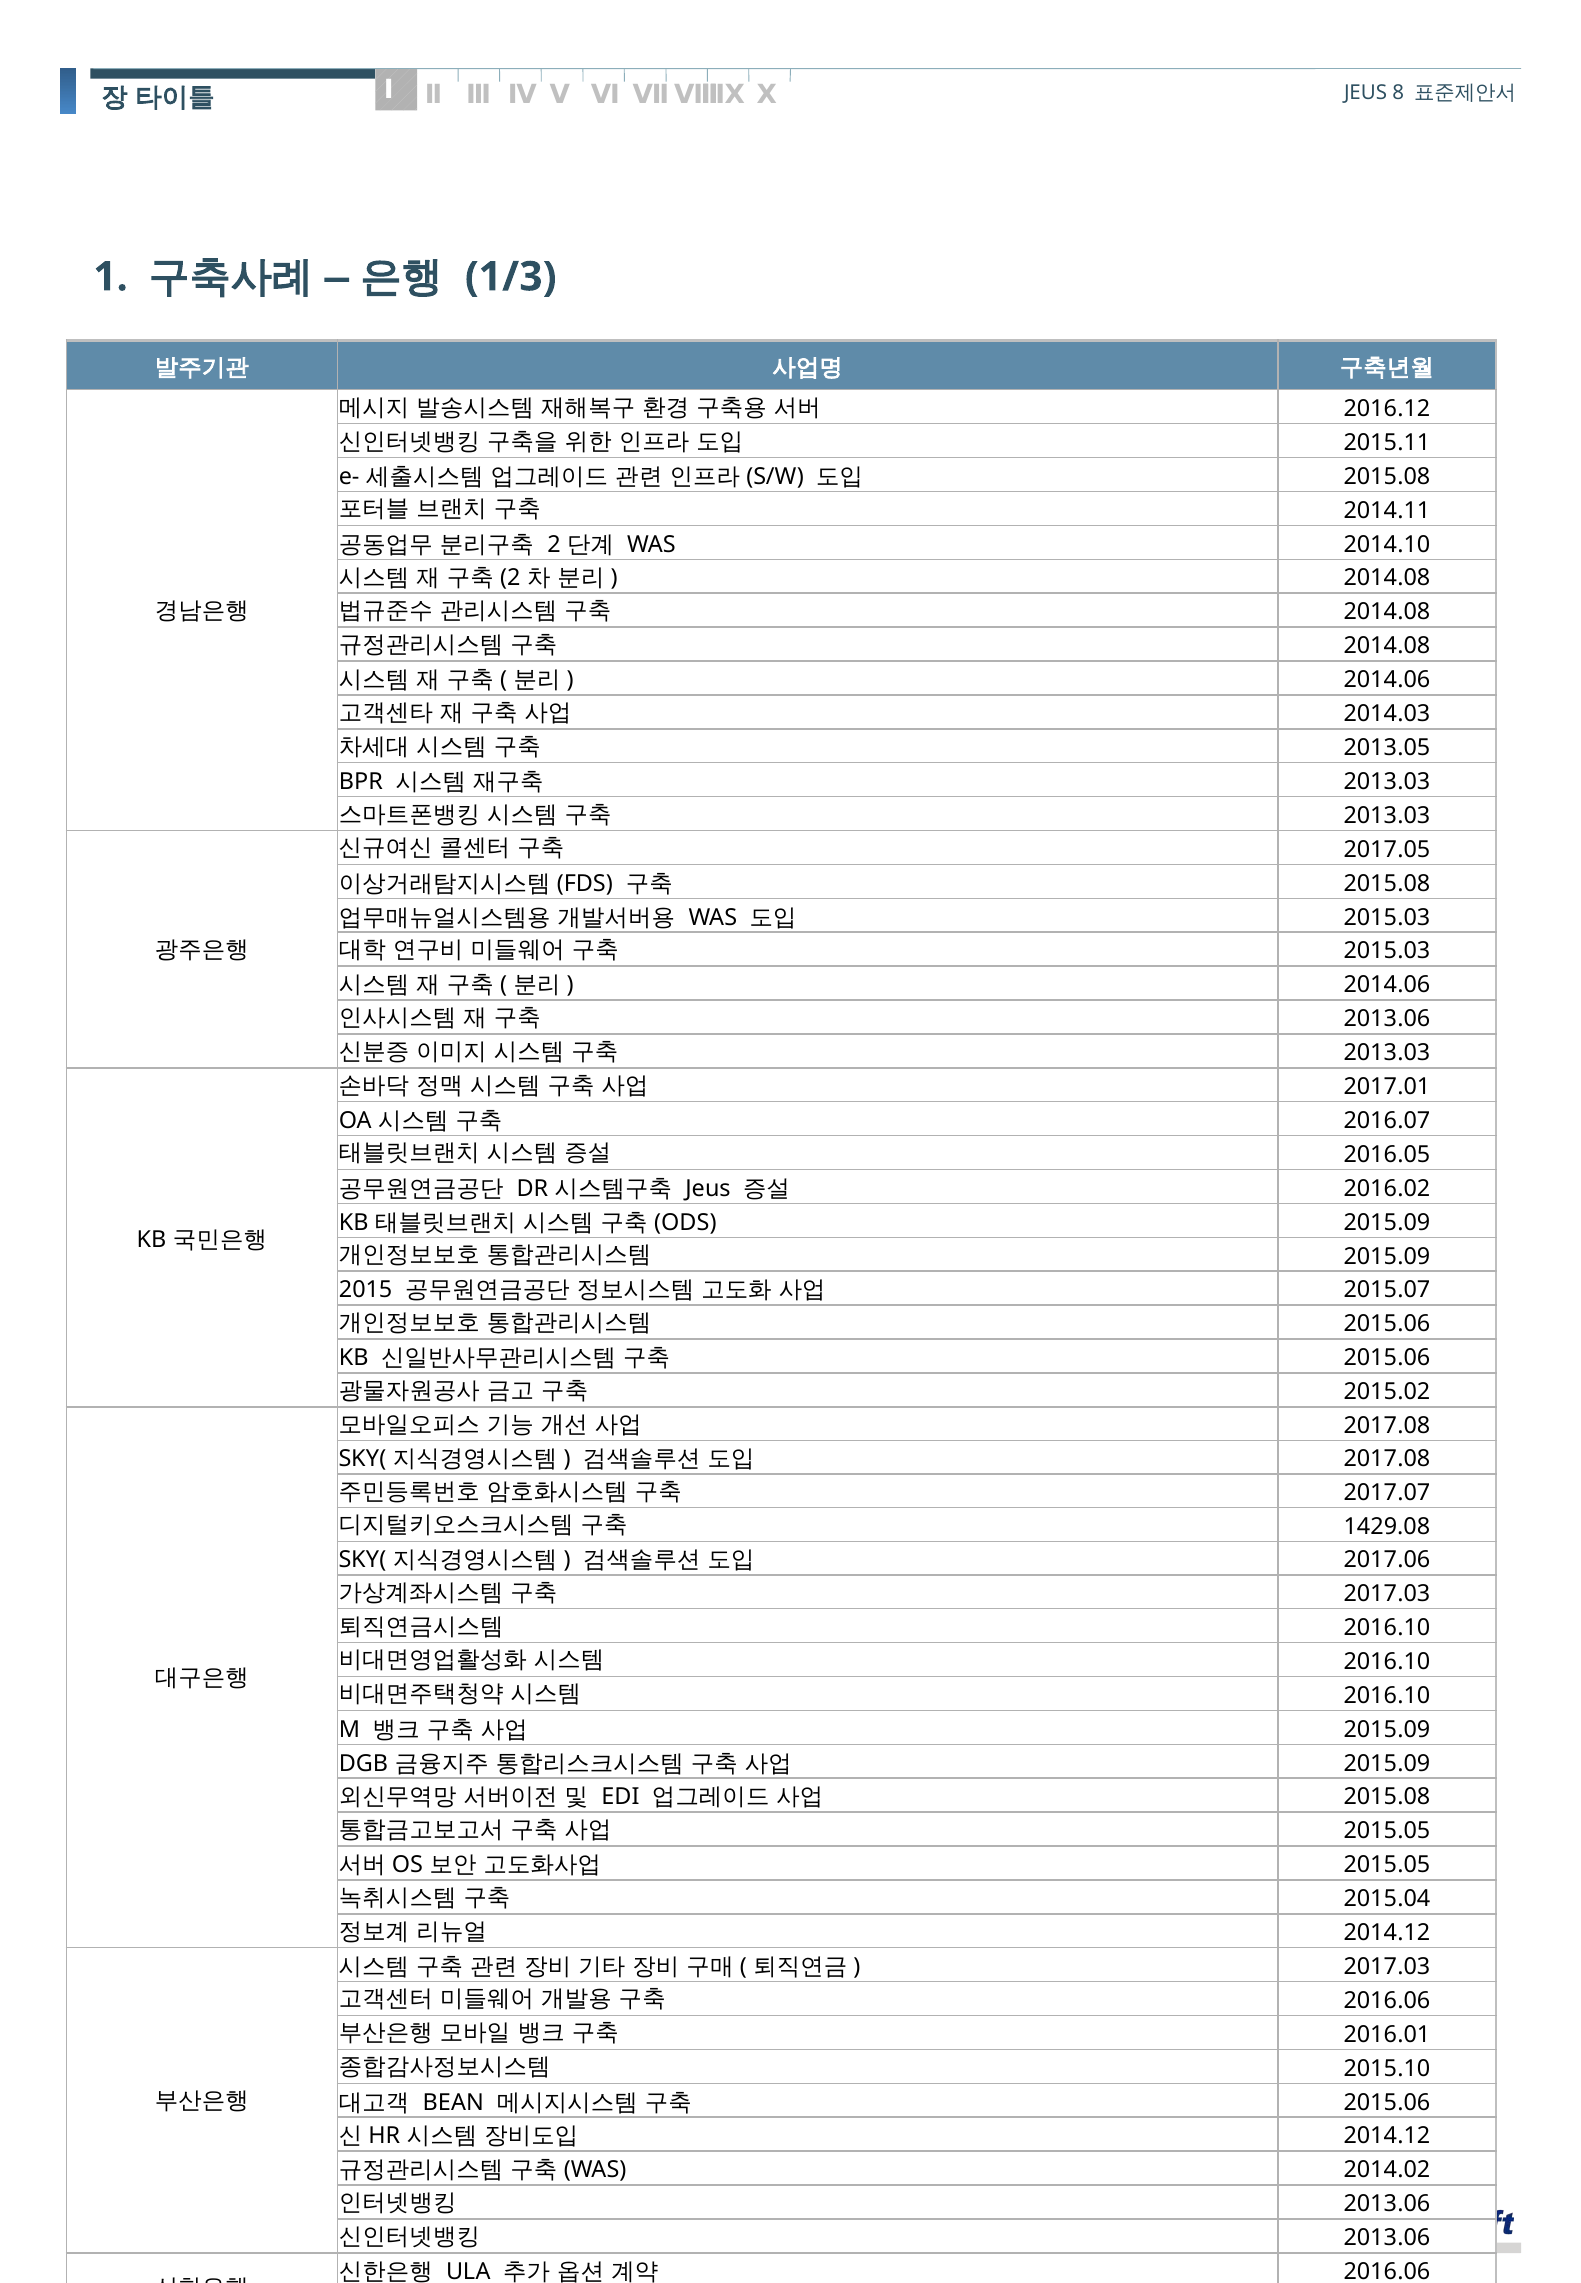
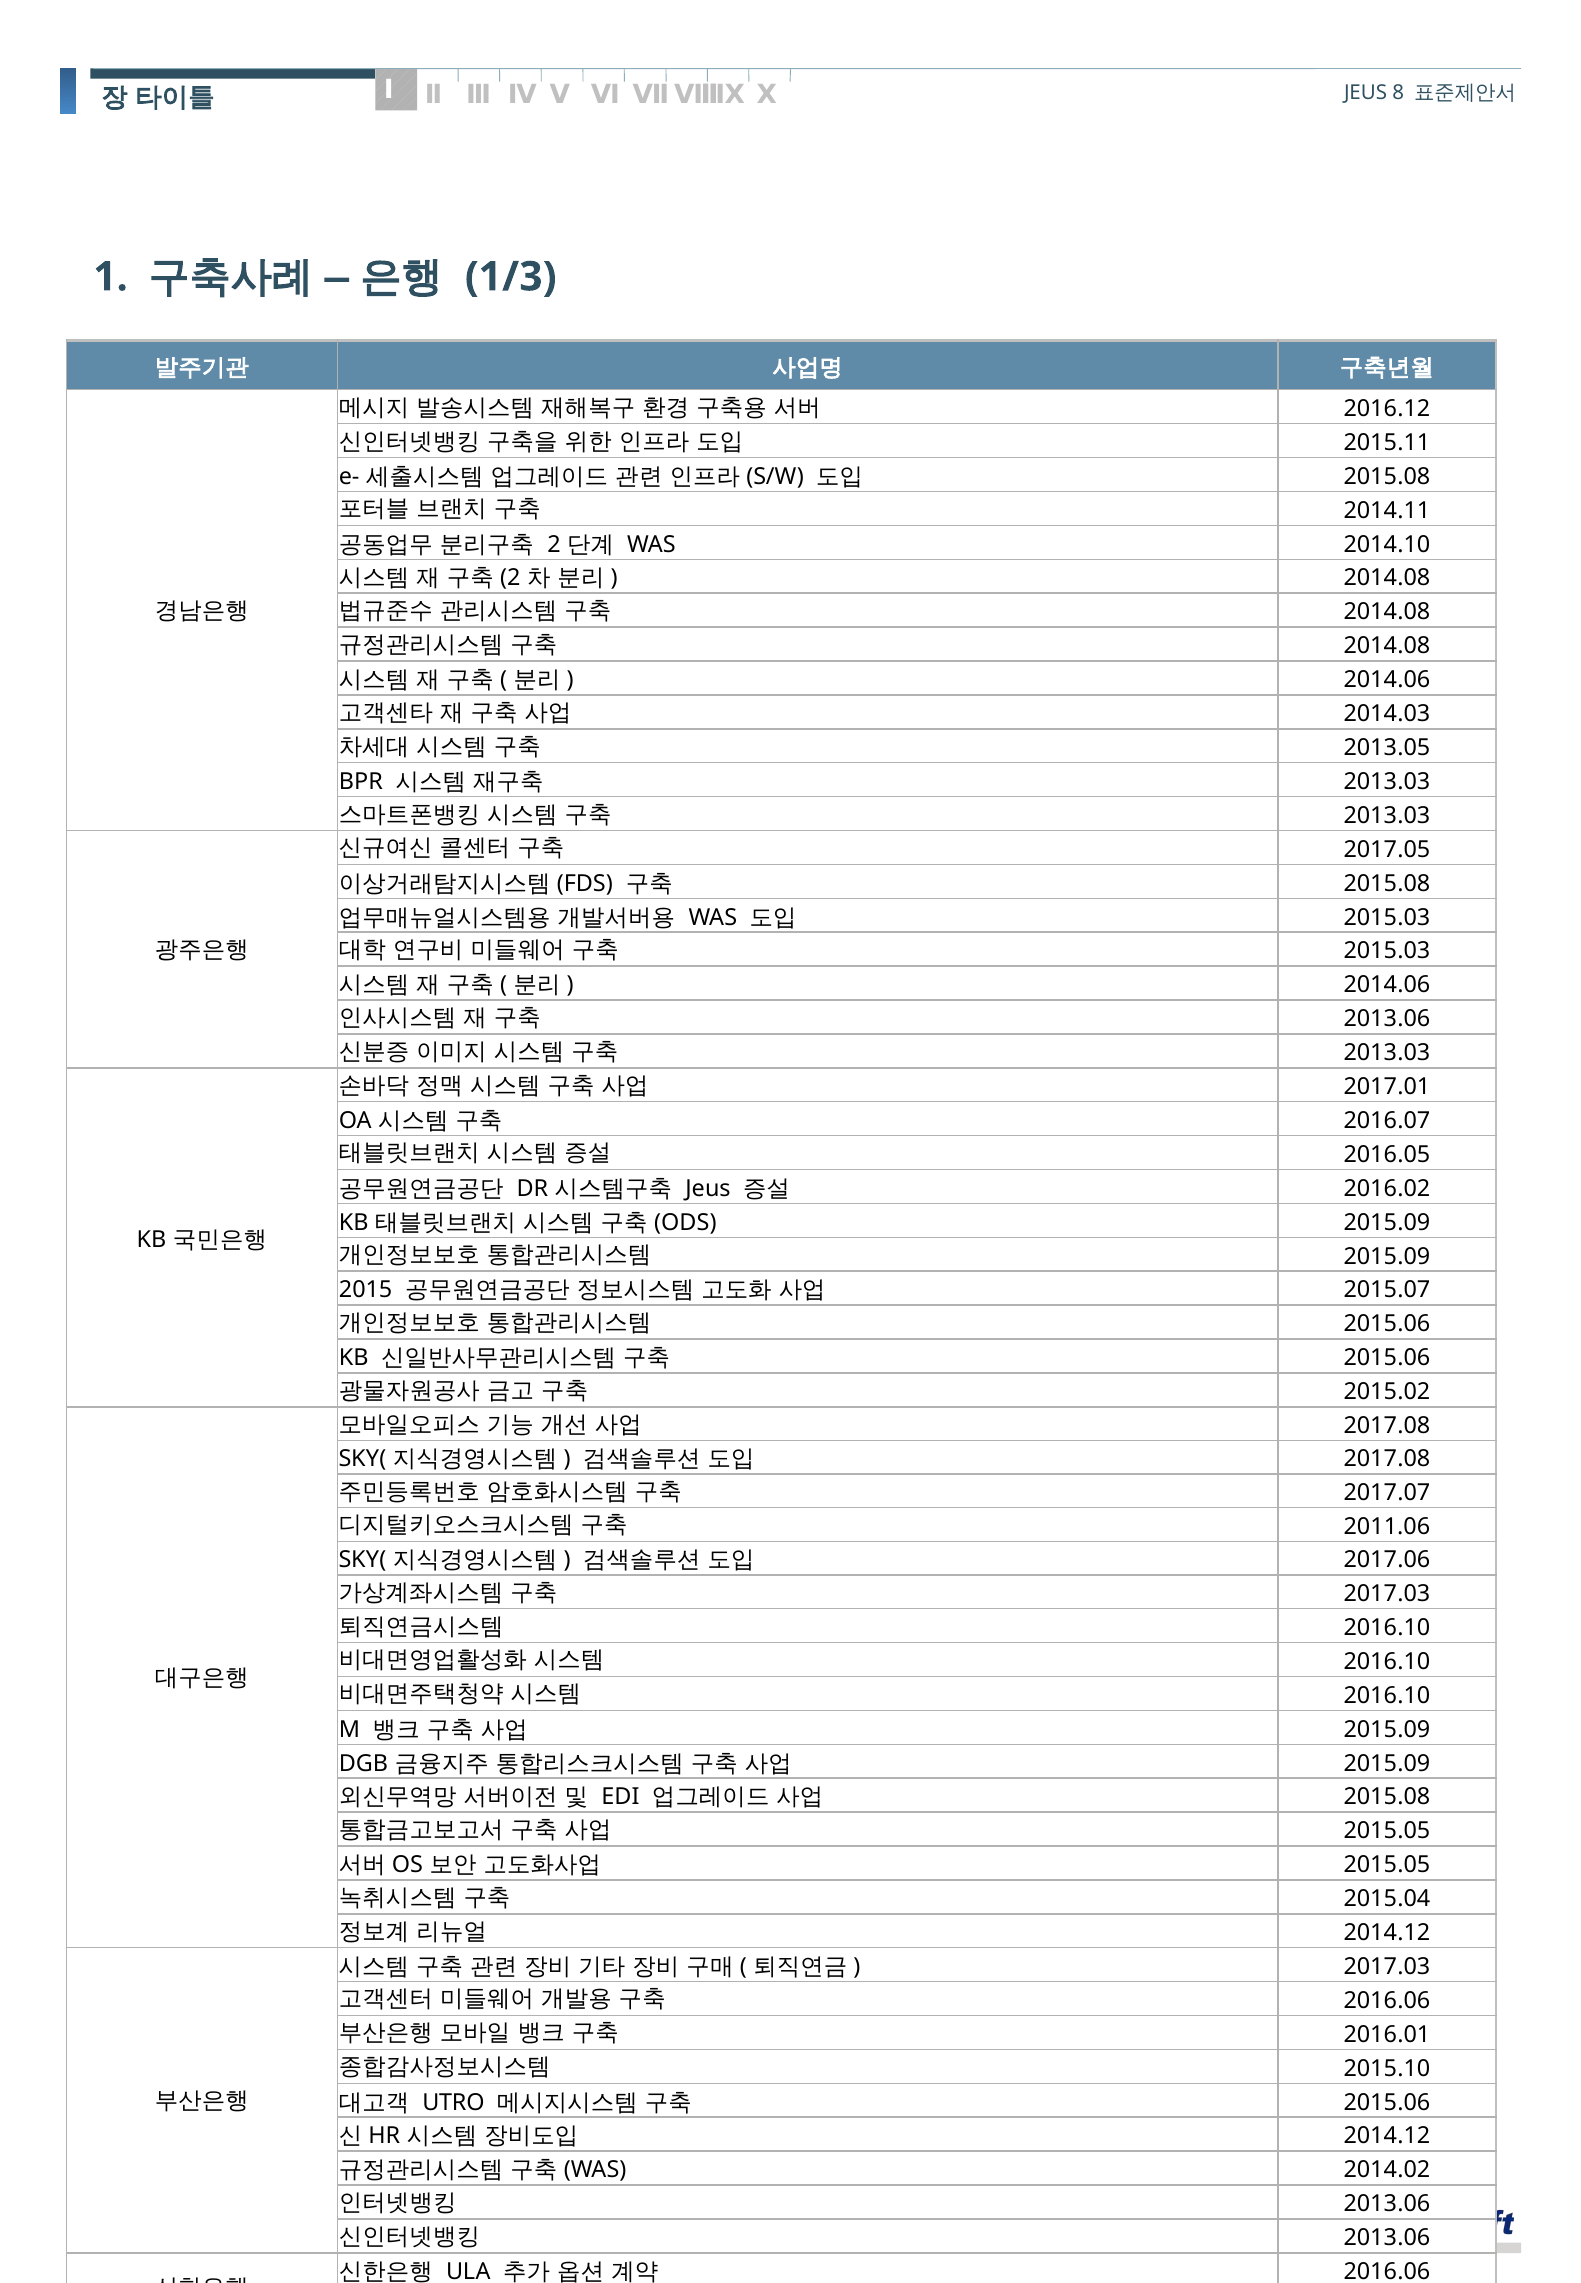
1429.08: 1429.08 -> 2011.06
BEAN: BEAN -> UTRO
